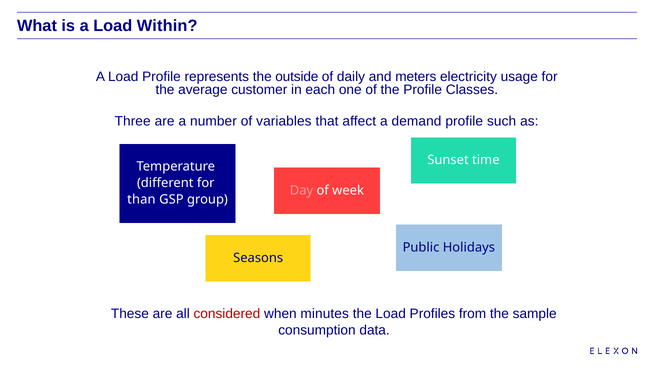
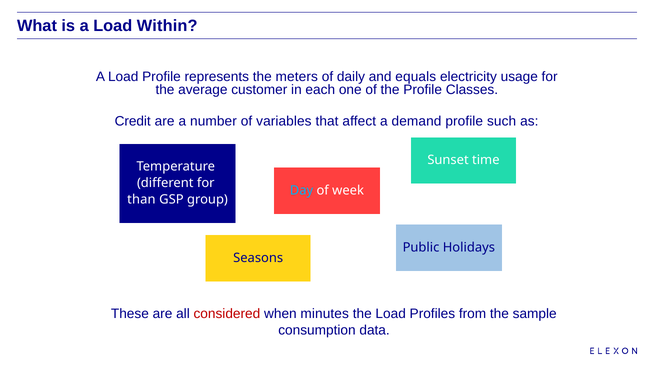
outside: outside -> meters
meters: meters -> equals
Three: Three -> Credit
Day colour: pink -> light blue
